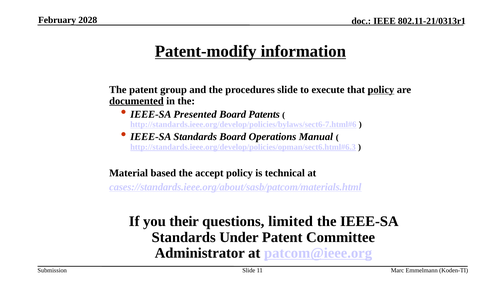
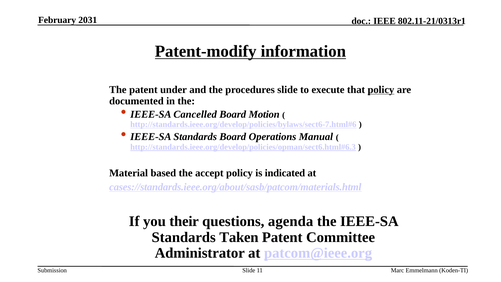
2028: 2028 -> 2031
group: group -> under
documented underline: present -> none
Presented: Presented -> Cancelled
Patents: Patents -> Motion
technical: technical -> indicated
limited: limited -> agenda
Under: Under -> Taken
